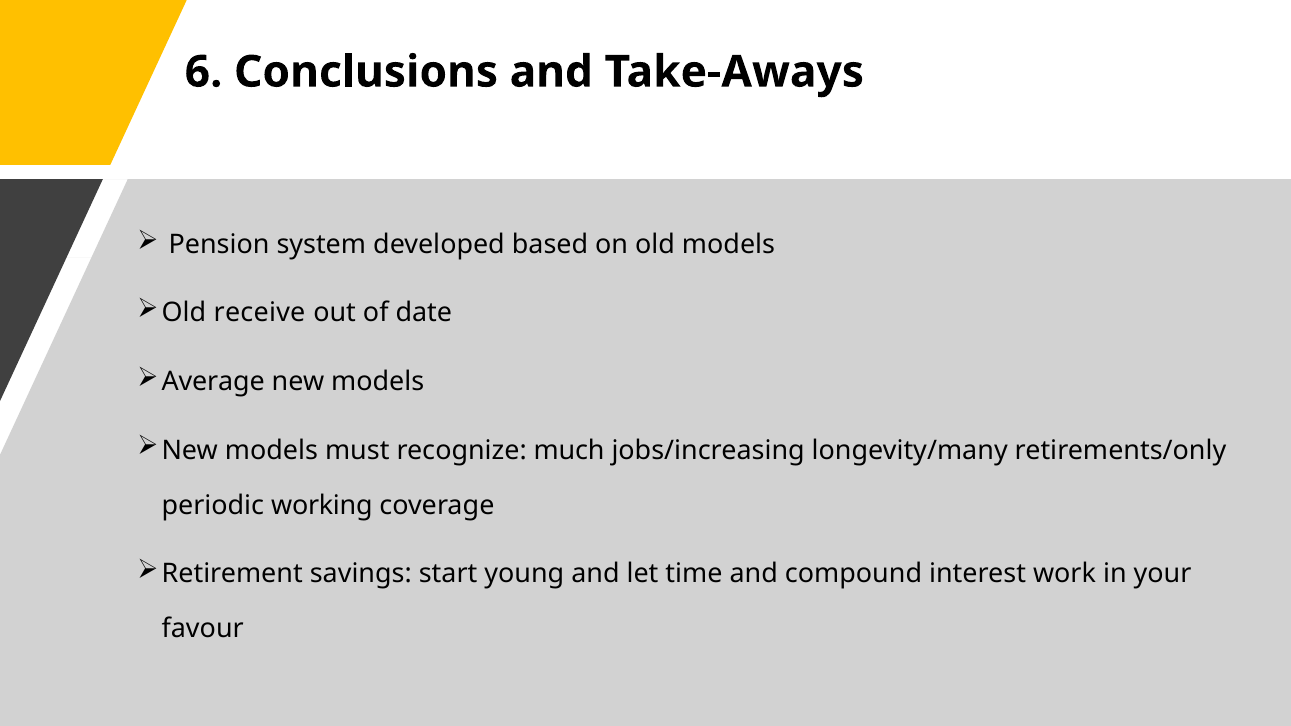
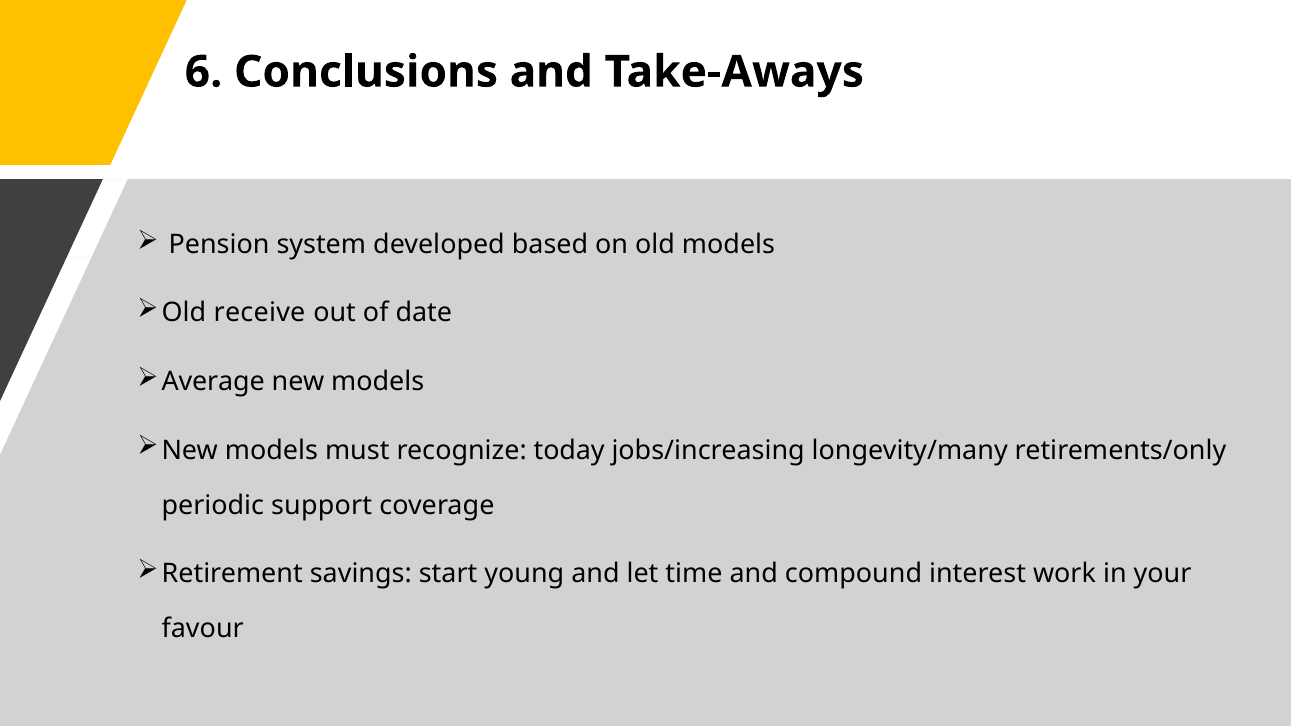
much: much -> today
working: working -> support
